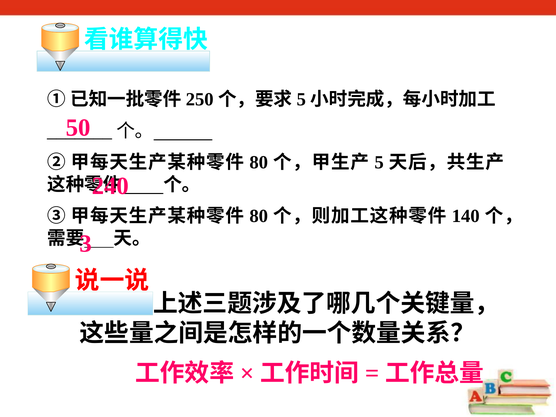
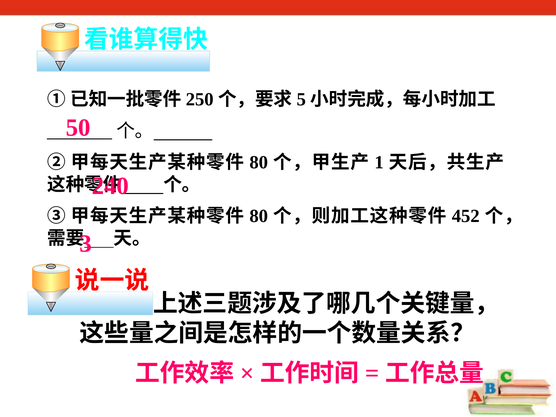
5: 5 -> 1
140: 140 -> 452
